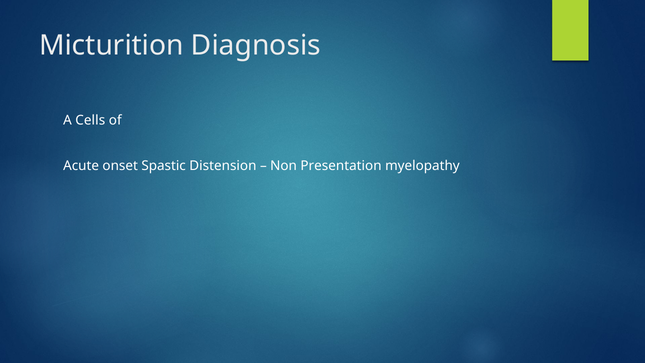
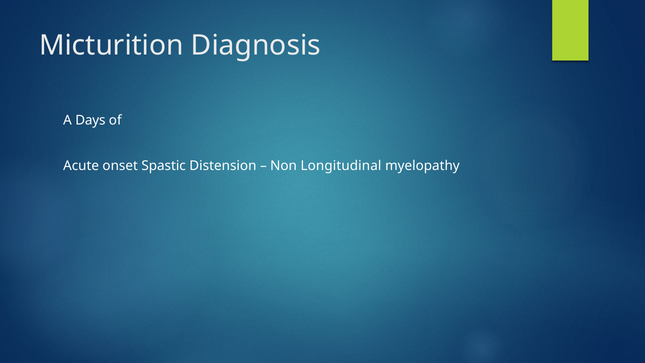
Cells: Cells -> Days
Presentation: Presentation -> Longitudinal
